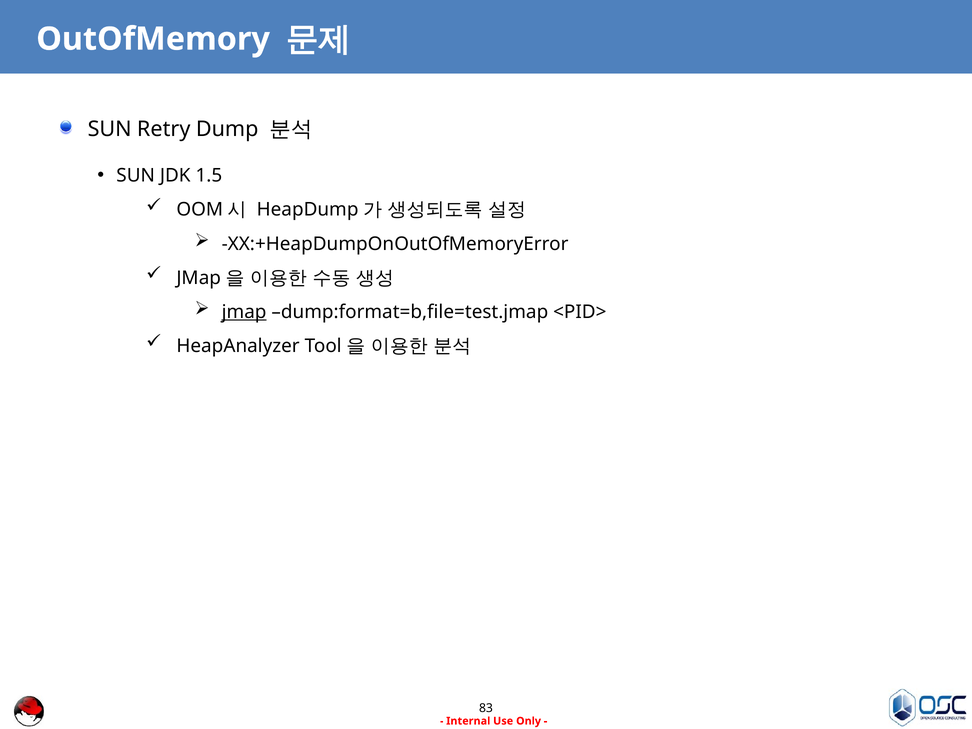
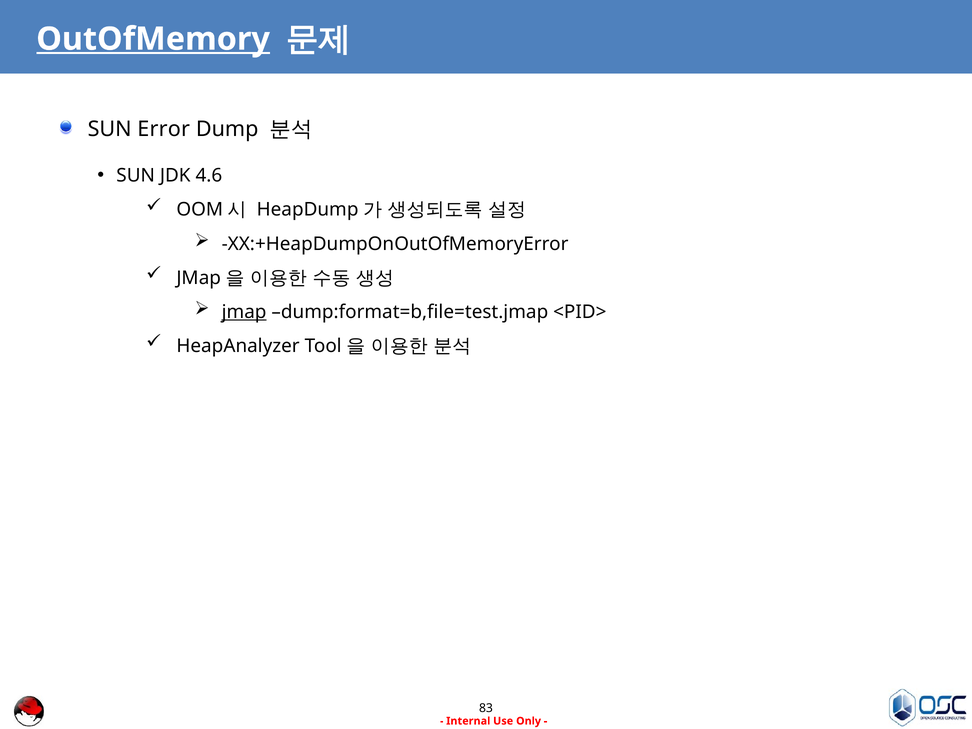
OutOfMemory underline: none -> present
Retry: Retry -> Error
1.5: 1.5 -> 4.6
